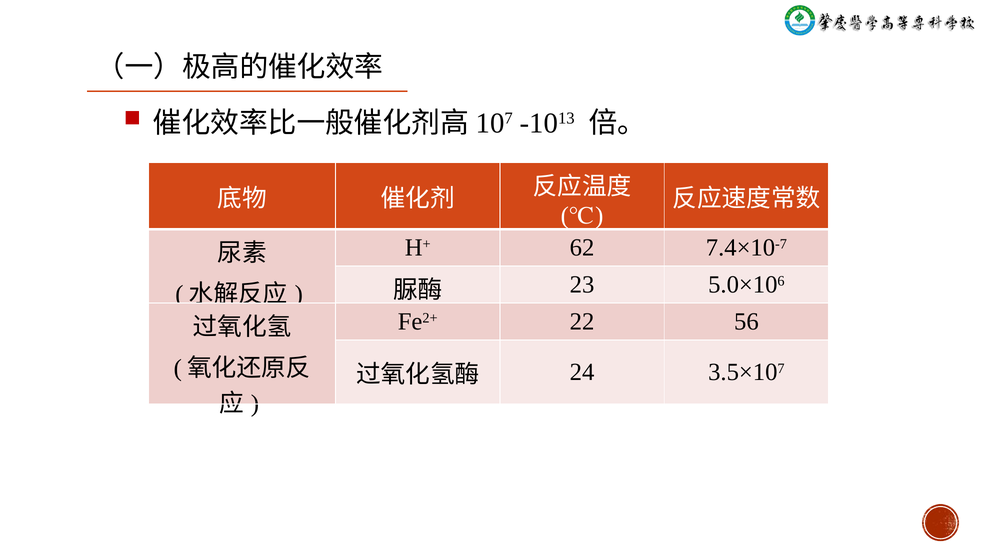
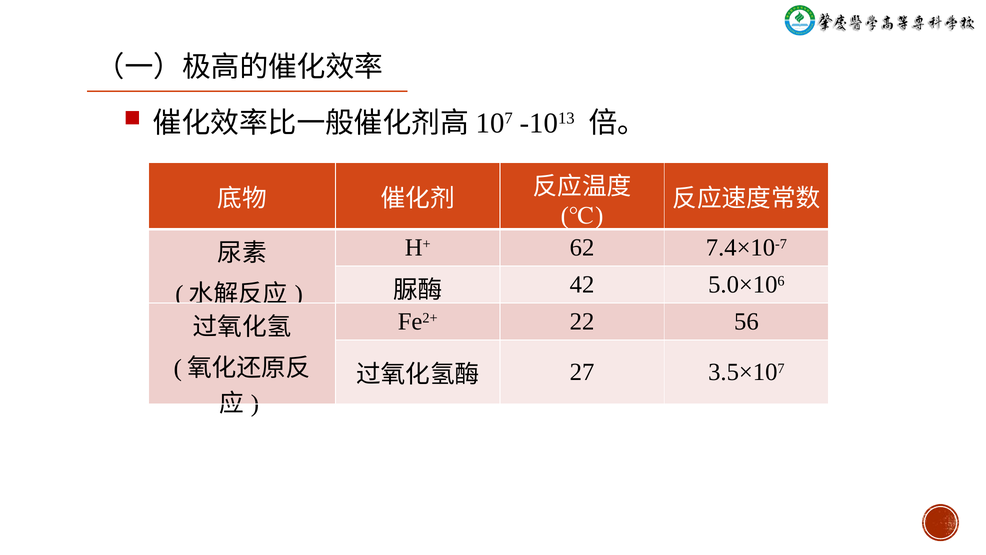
23: 23 -> 42
24: 24 -> 27
